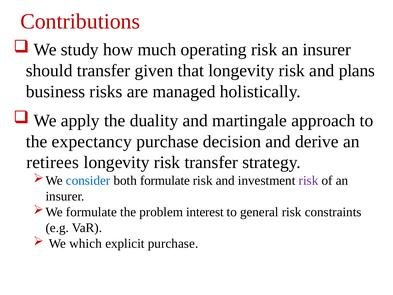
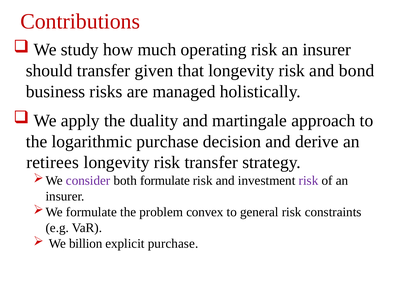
plans: plans -> bond
expectancy: expectancy -> logarithmic
consider colour: blue -> purple
interest: interest -> convex
which: which -> billion
